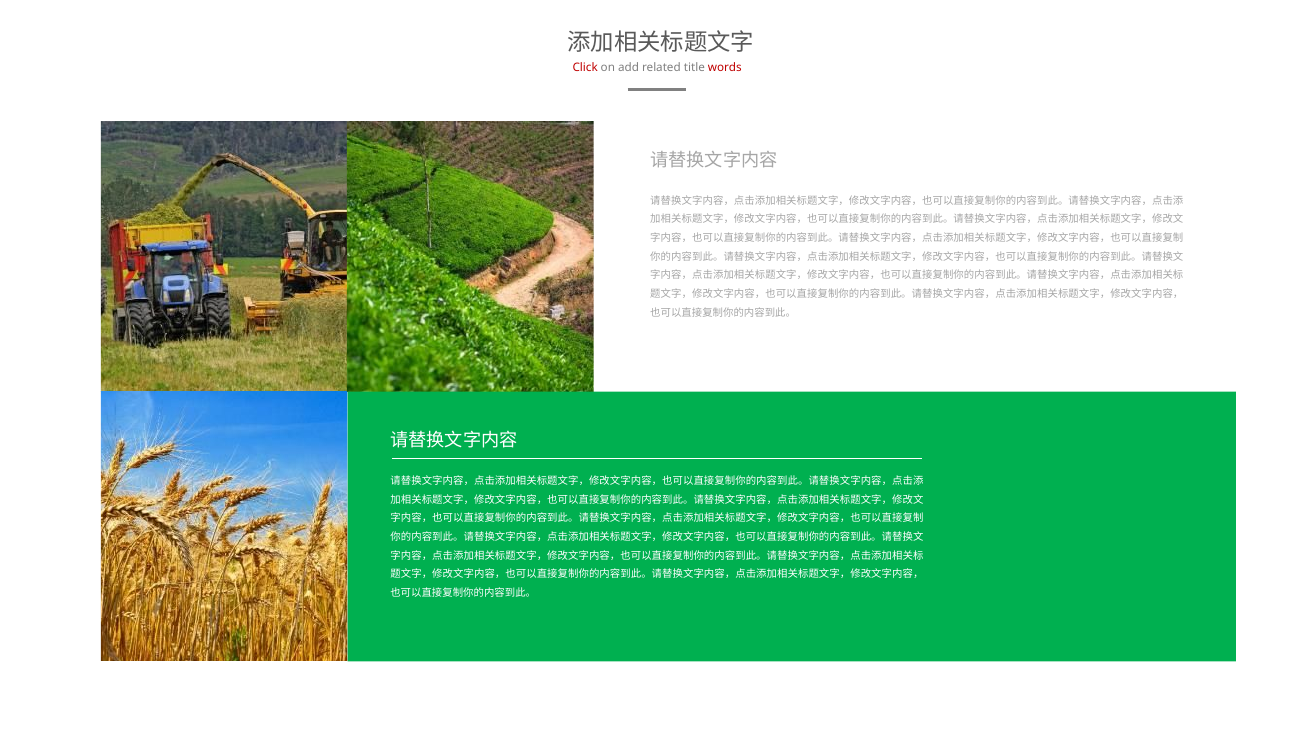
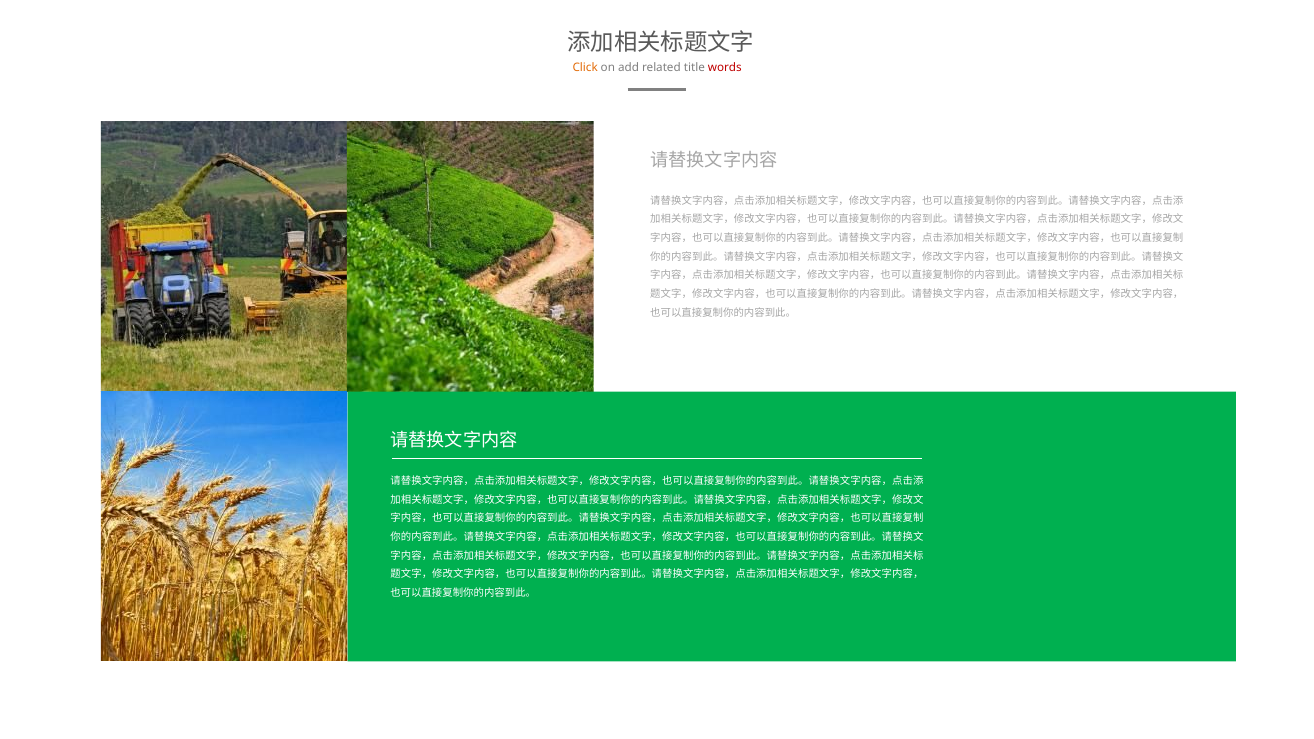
Click colour: red -> orange
